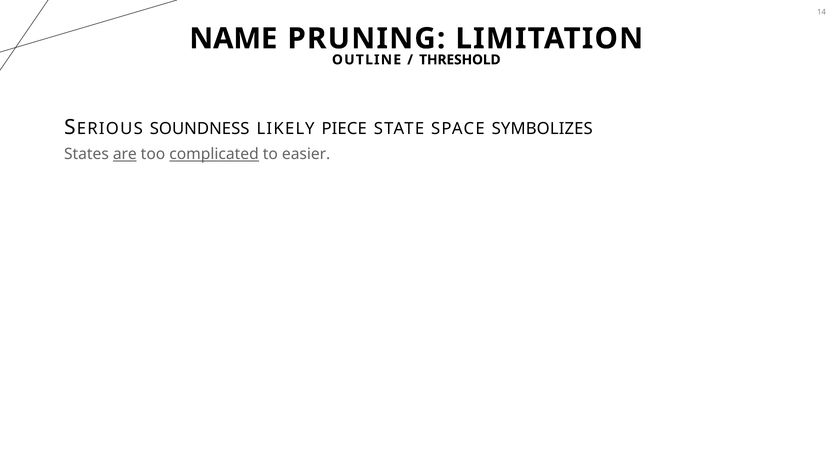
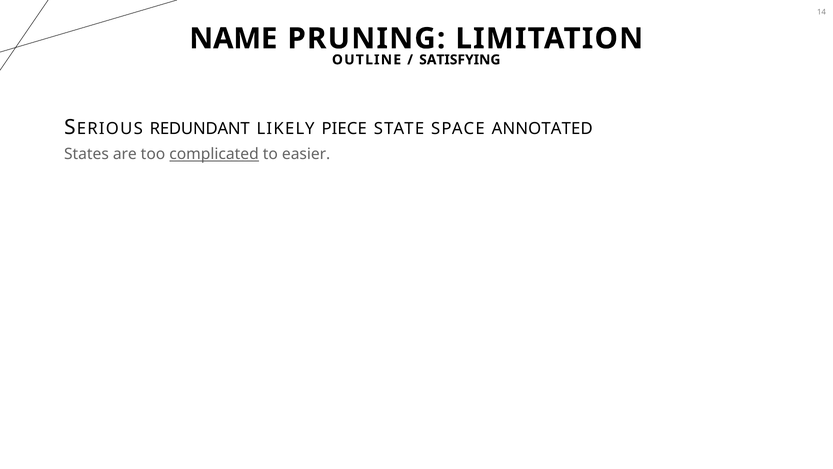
THRESHOLD: THRESHOLD -> SATISFYING
SOUNDNESS: SOUNDNESS -> REDUNDANT
SYMBOLIZES: SYMBOLIZES -> ANNOTATED
are underline: present -> none
